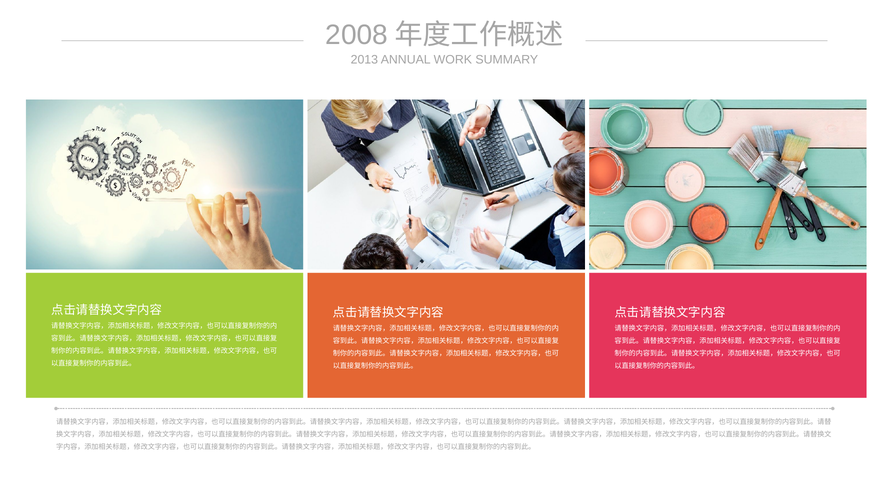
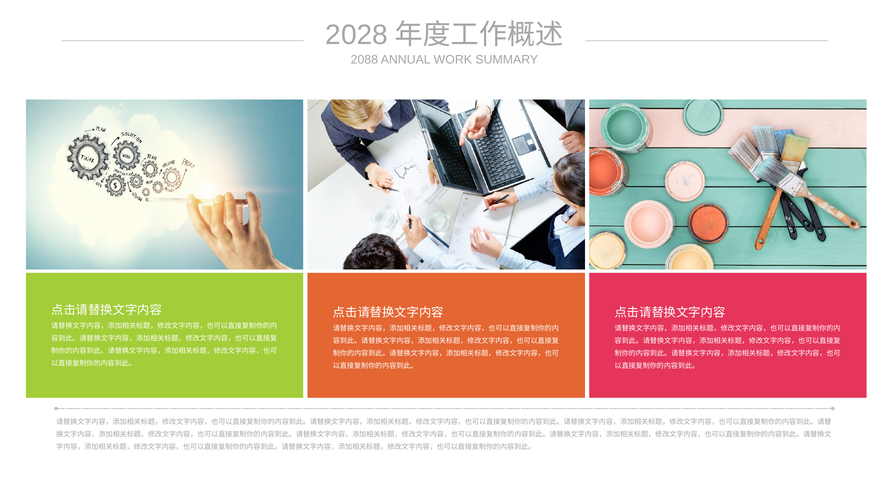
2008: 2008 -> 2028
2013: 2013 -> 2088
